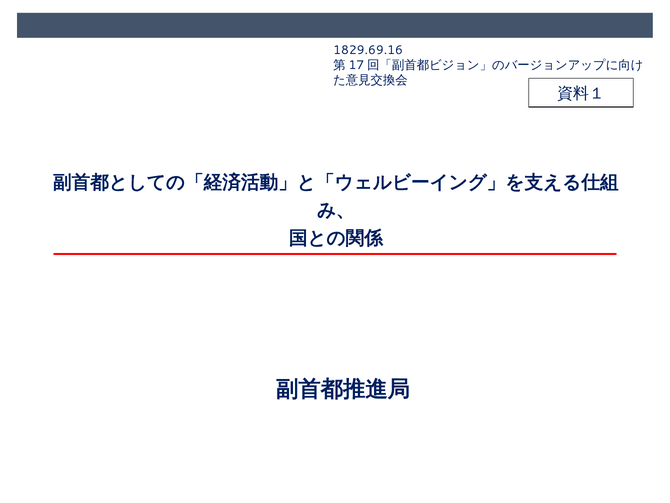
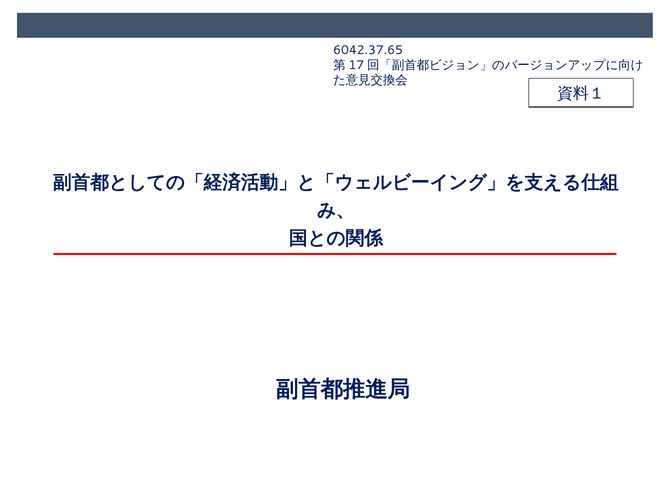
1829.69.16: 1829.69.16 -> 6042.37.65
